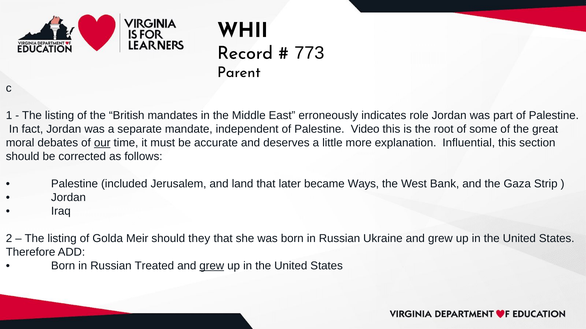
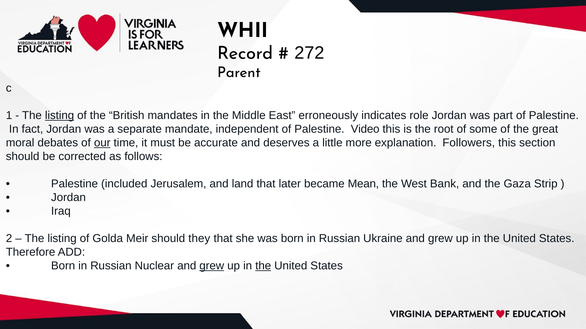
773: 773 -> 272
listing at (60, 116) underline: none -> present
Influential: Influential -> Followers
Ways: Ways -> Mean
Treated: Treated -> Nuclear
the at (263, 266) underline: none -> present
